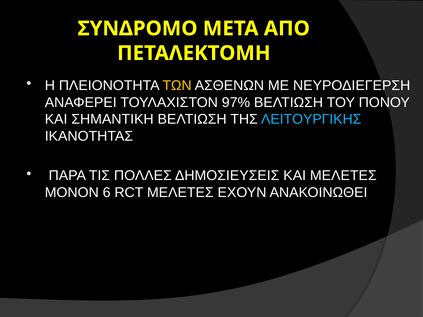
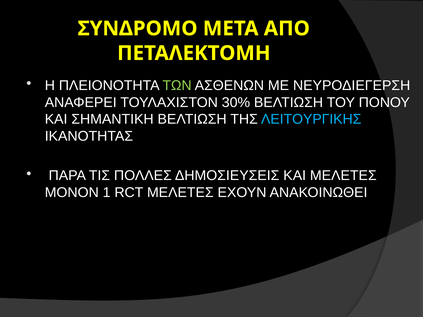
ΤΩΝ colour: yellow -> light green
97%: 97% -> 30%
6: 6 -> 1
